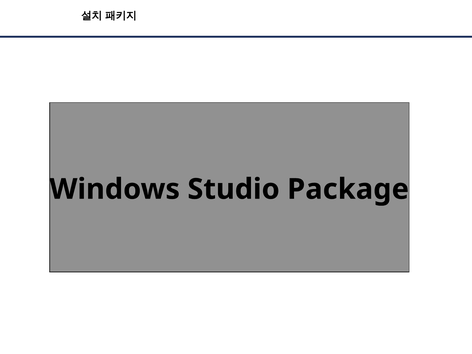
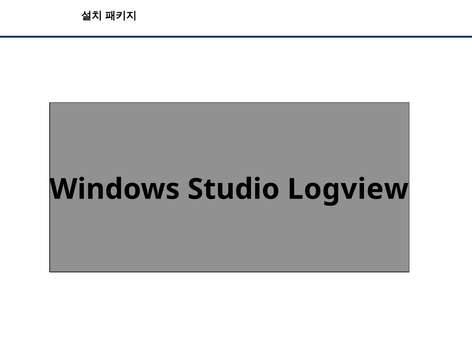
Package: Package -> Logview
